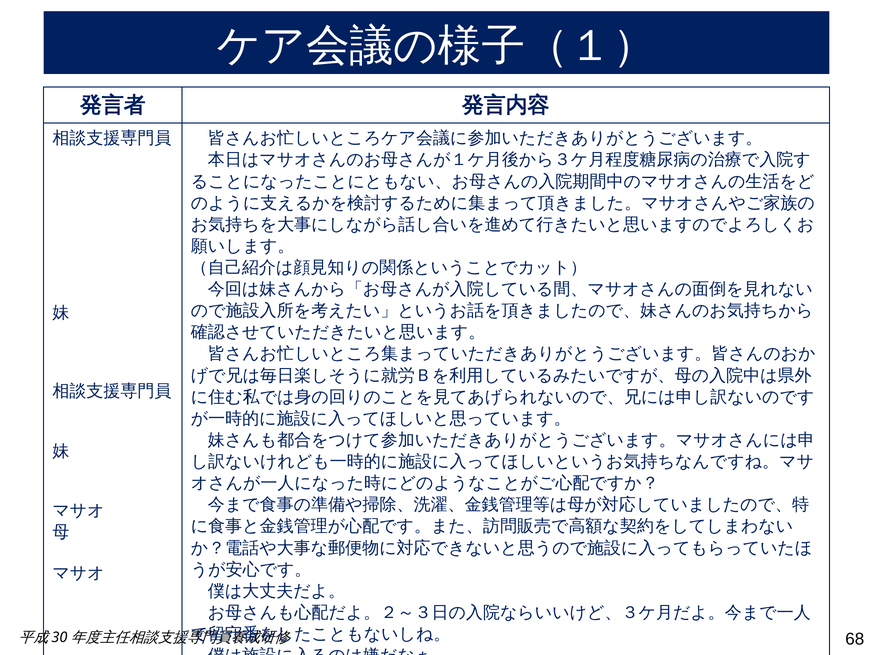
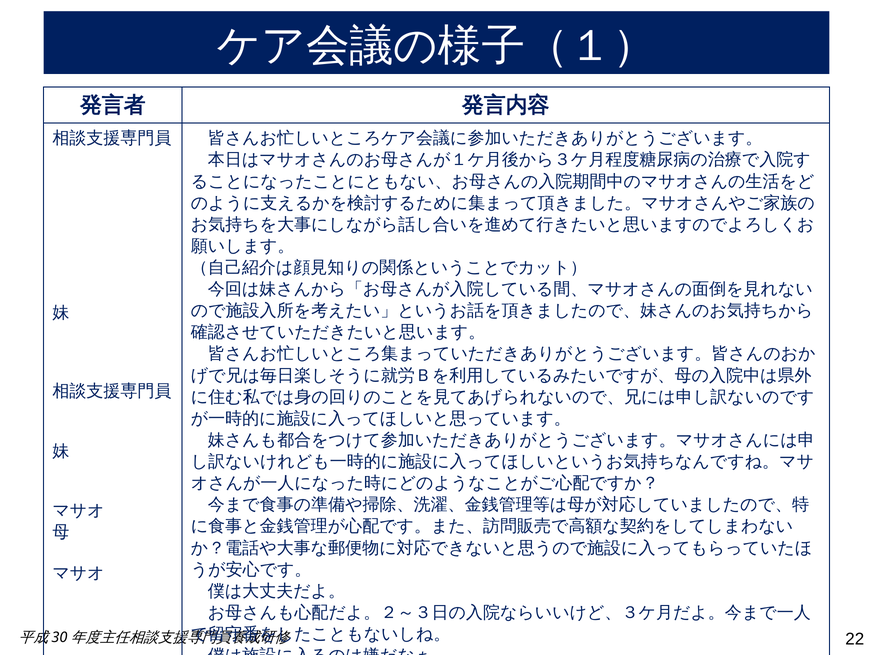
68: 68 -> 22
